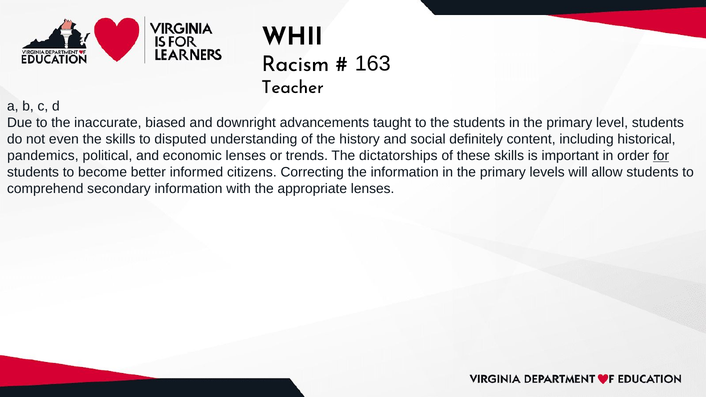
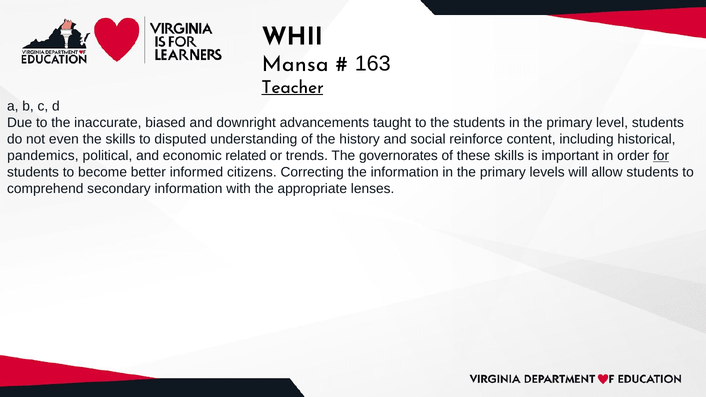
Racism: Racism -> Mansa
Teacher underline: none -> present
definitely: definitely -> reinforce
economic lenses: lenses -> related
dictatorships: dictatorships -> governorates
